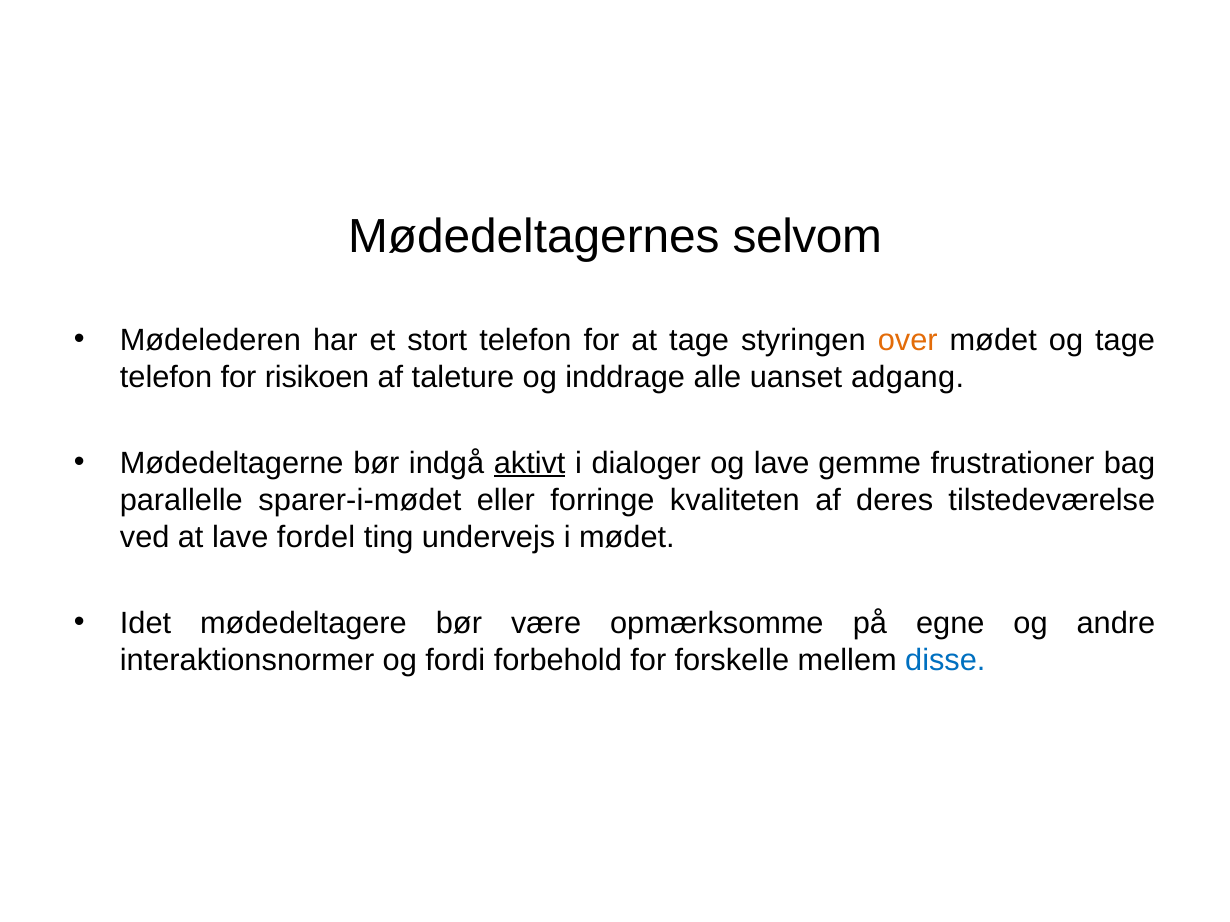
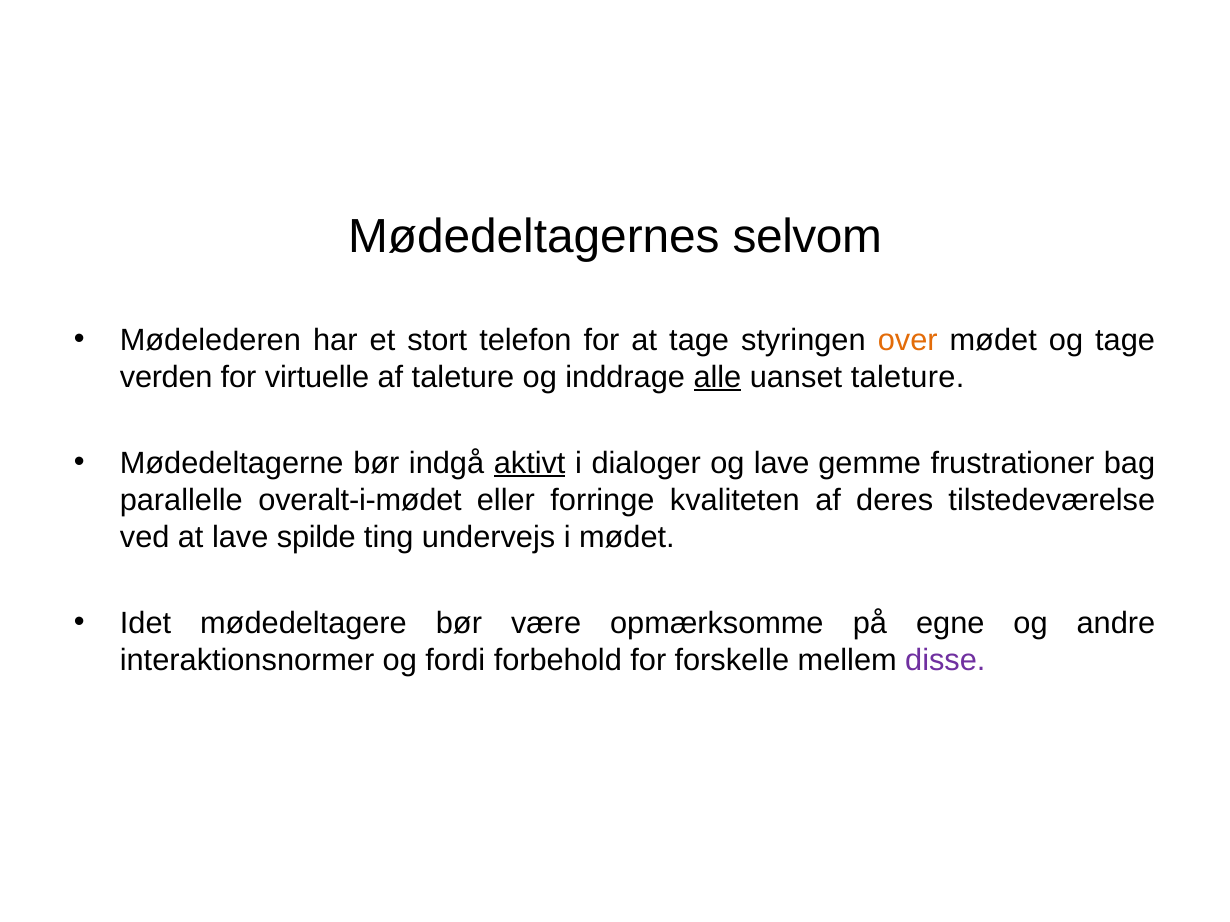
telefon at (166, 377): telefon -> verden
risikoen: risikoen -> virtuelle
alle underline: none -> present
uanset adgang: adgang -> taleture
sparer-i-mødet: sparer-i-mødet -> overalt-i-mødet
fordel: fordel -> spilde
disse colour: blue -> purple
